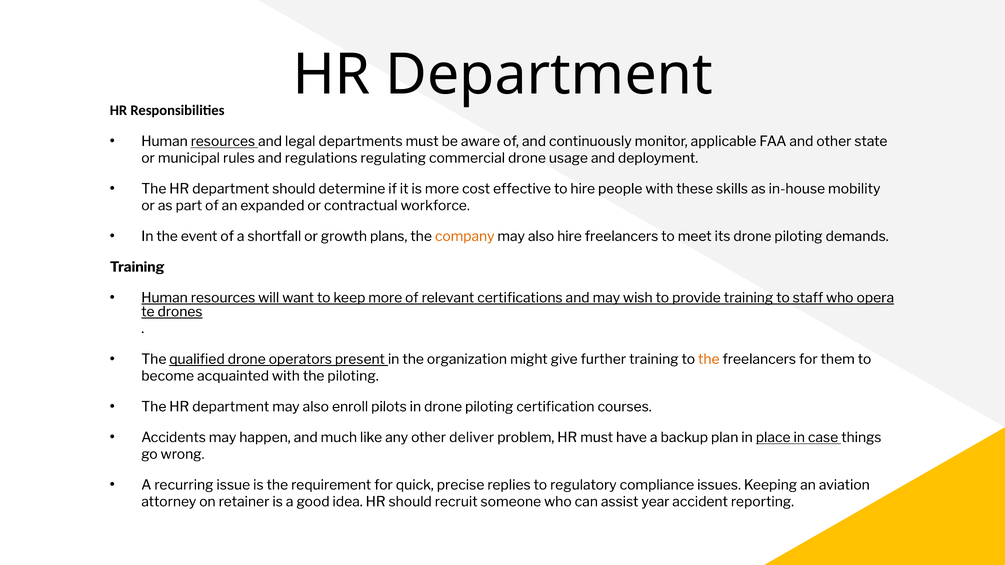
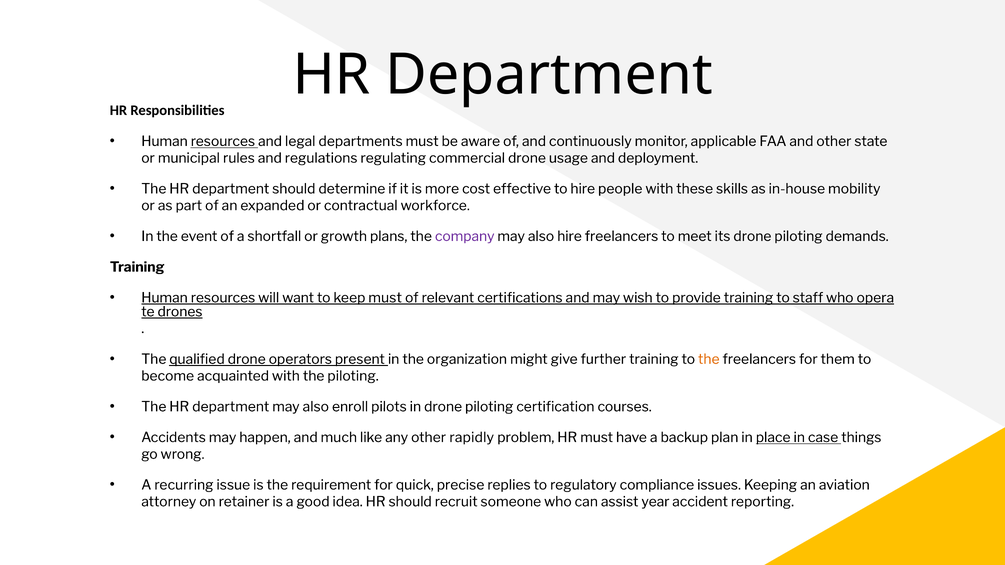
company colour: orange -> purple
keep more: more -> must
deliver: deliver -> rapidly
